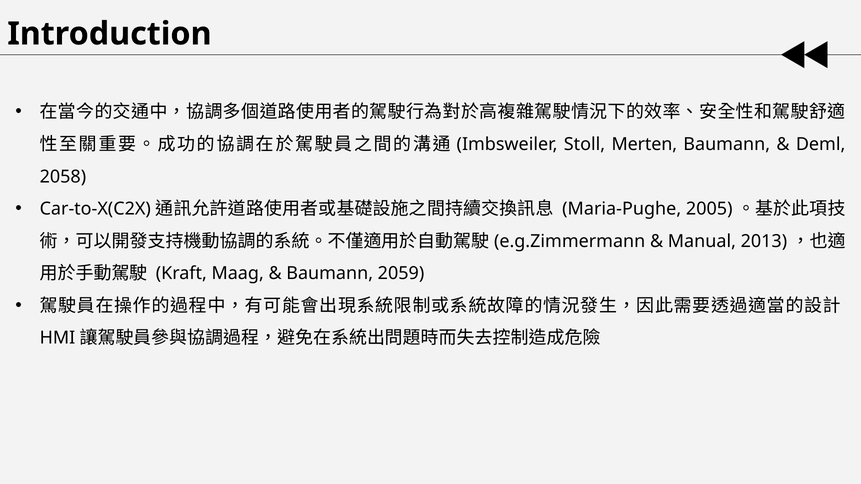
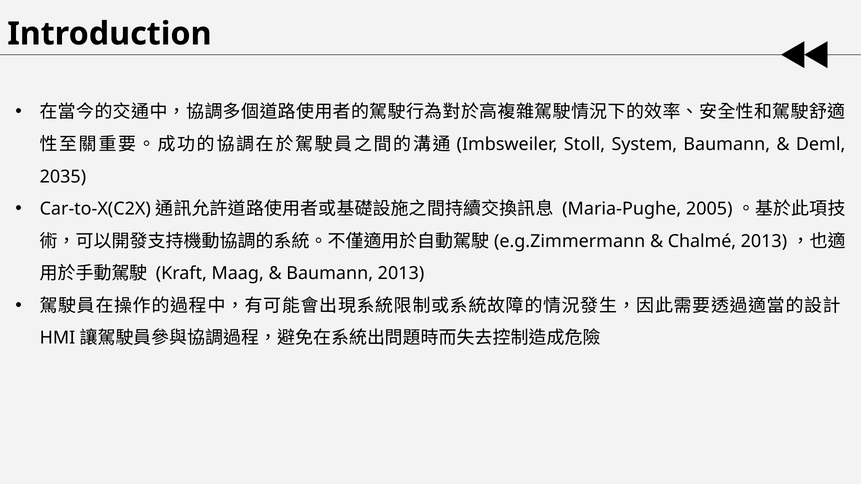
Merten: Merten -> System
2058: 2058 -> 2035
Manual: Manual -> Chalmé
Baumann 2059: 2059 -> 2013
